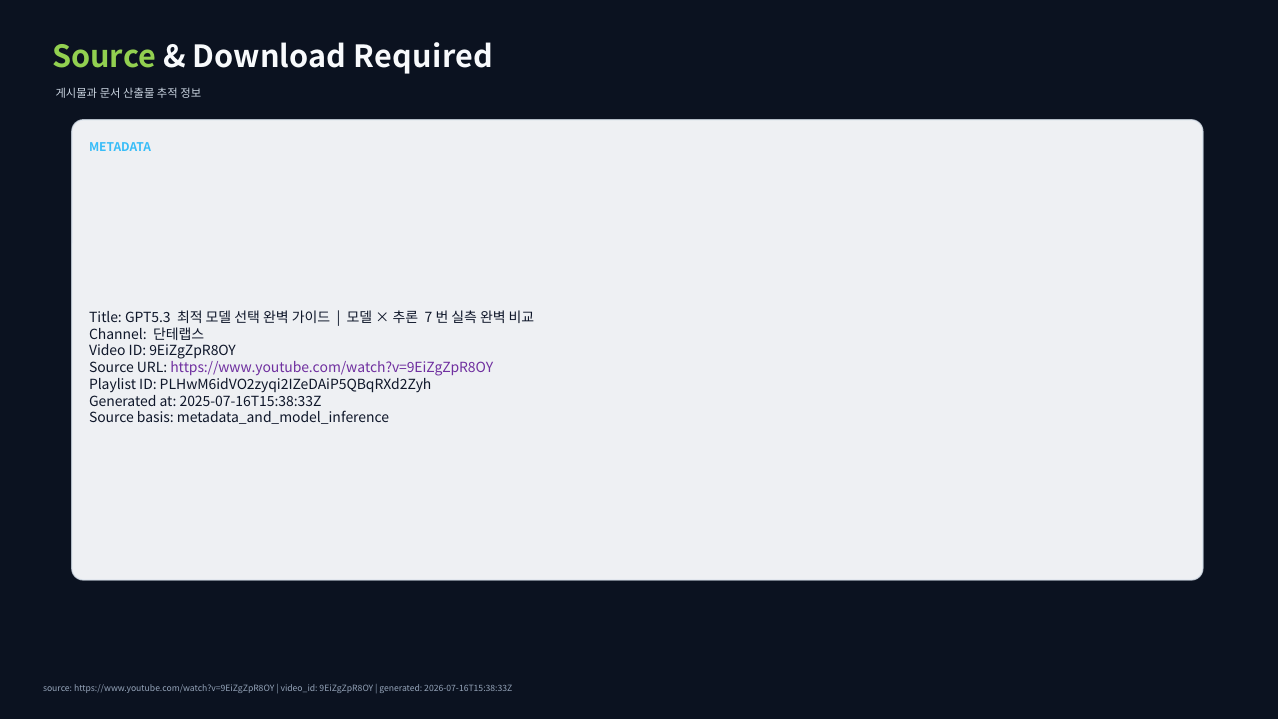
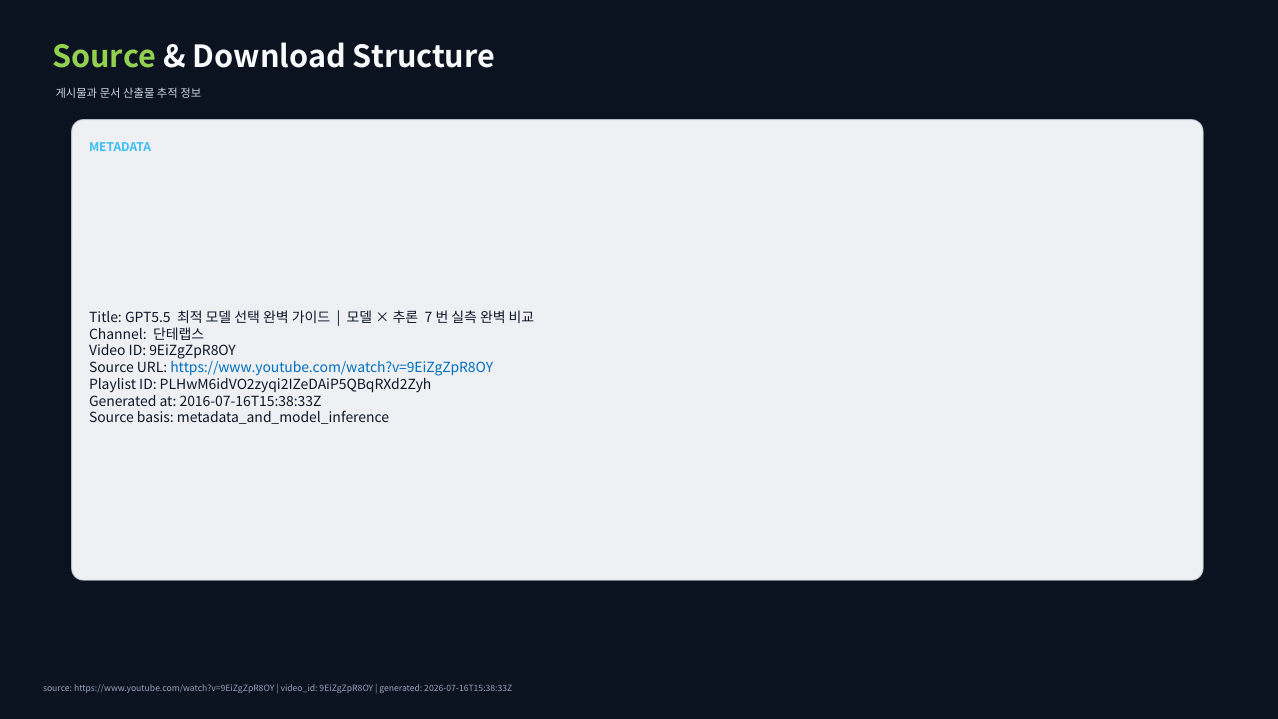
Required: Required -> Structure
GPT5.3: GPT5.3 -> GPT5.5
https://www.youtube.com/watch?v=9EiZgZpR8OY at (332, 368) colour: purple -> blue
2025-07-16T15:38:33Z: 2025-07-16T15:38:33Z -> 2016-07-16T15:38:33Z
